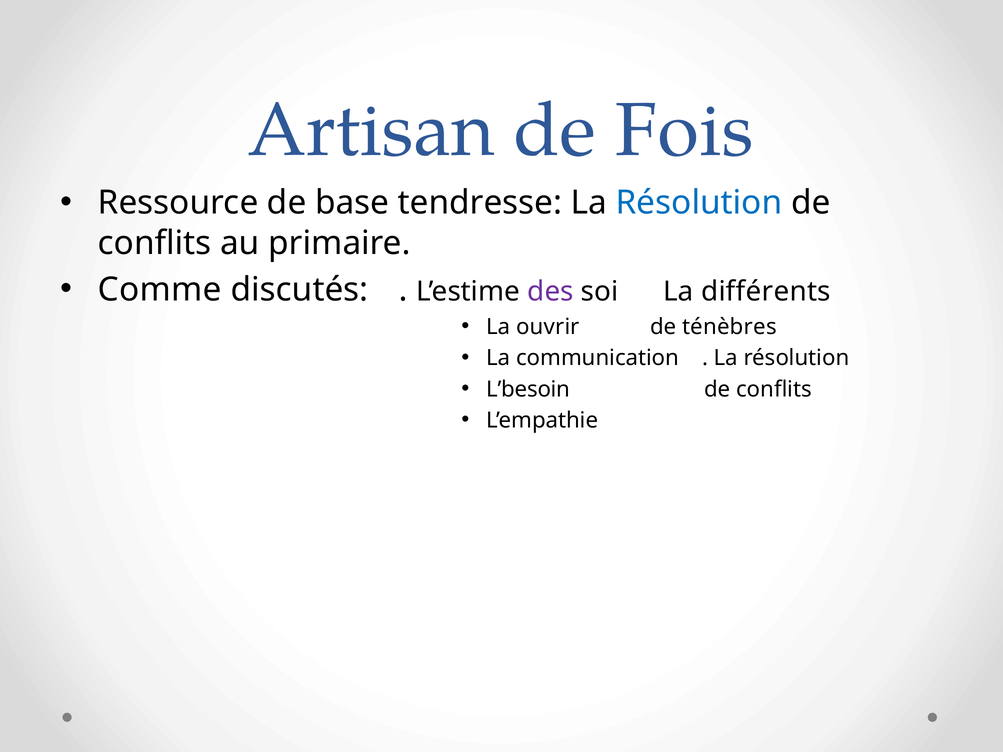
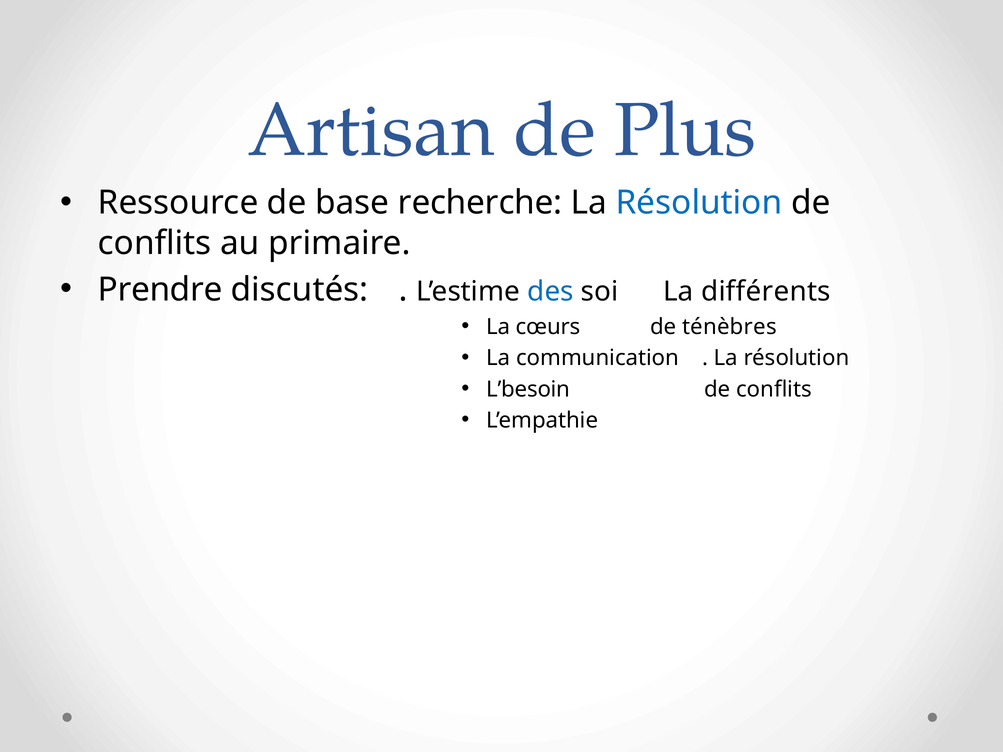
Fois: Fois -> Plus
tendresse: tendresse -> recherche
Comme: Comme -> Prendre
des colour: purple -> blue
ouvrir: ouvrir -> cœurs
